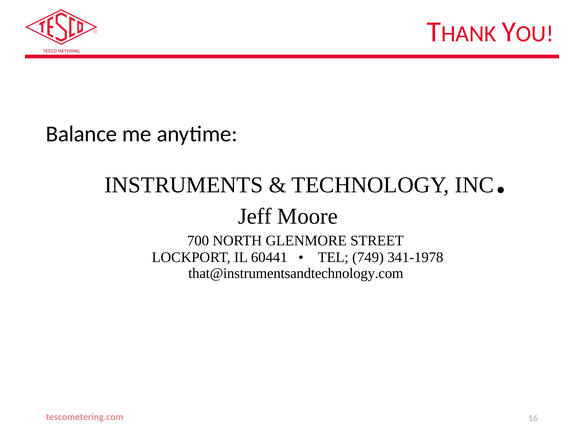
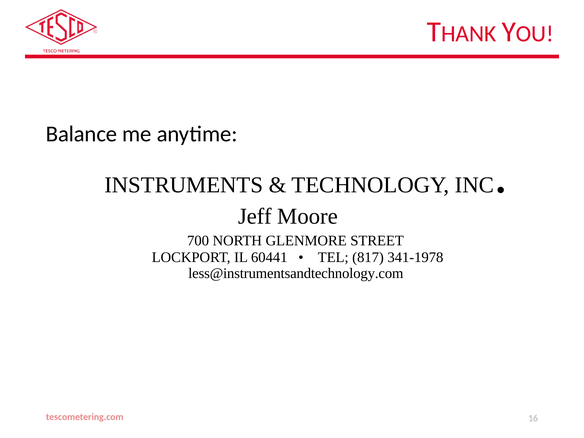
749: 749 -> 817
that@instrumentsandtechnology.com: that@instrumentsandtechnology.com -> less@instrumentsandtechnology.com
